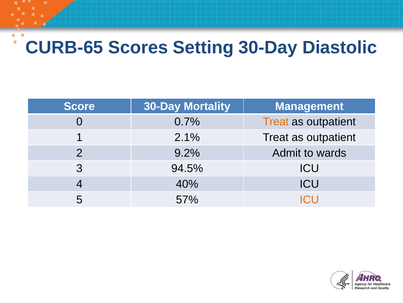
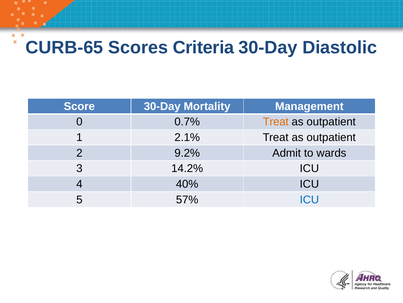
Setting: Setting -> Criteria
94.5%: 94.5% -> 14.2%
ICU at (309, 199) colour: orange -> blue
